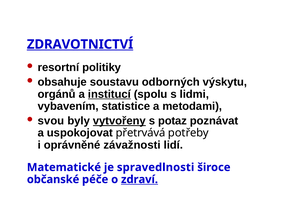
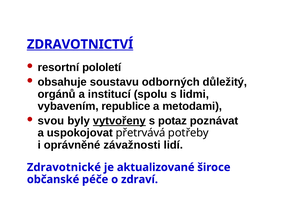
politiky: politiky -> pololetí
výskytu: výskytu -> důležitý
institucí underline: present -> none
statistice: statistice -> republice
Matematické: Matematické -> Zdravotnické
spravedlnosti: spravedlnosti -> aktualizované
zdraví underline: present -> none
